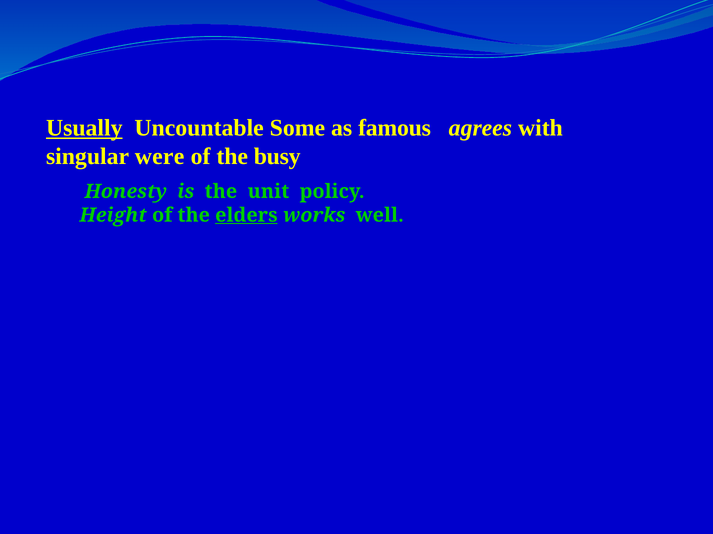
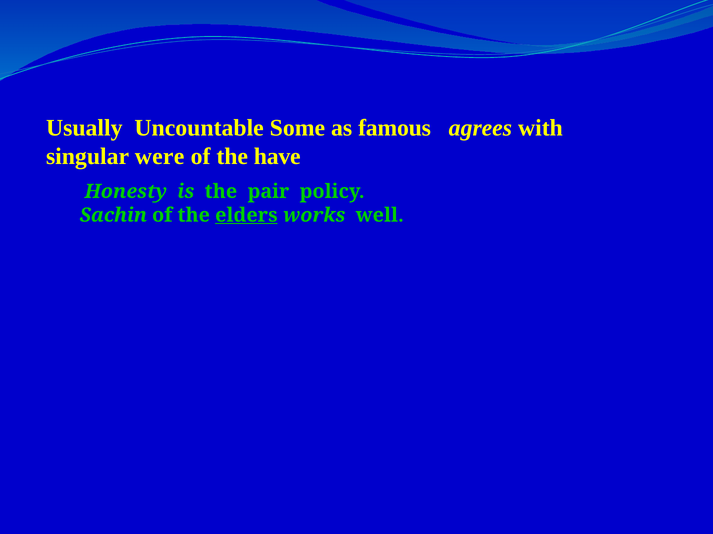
Usually underline: present -> none
busy: busy -> have
unit: unit -> pair
Height: Height -> Sachin
